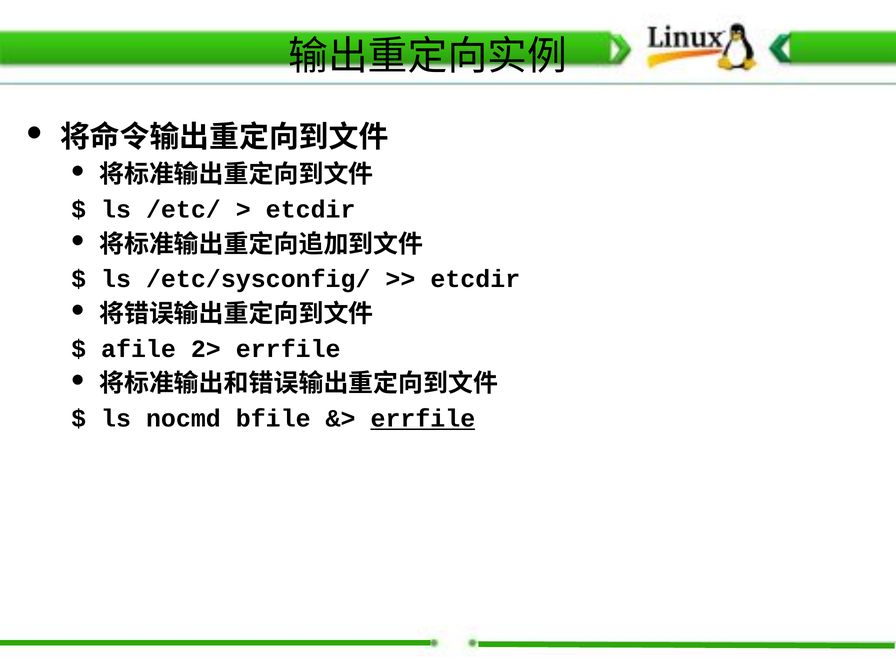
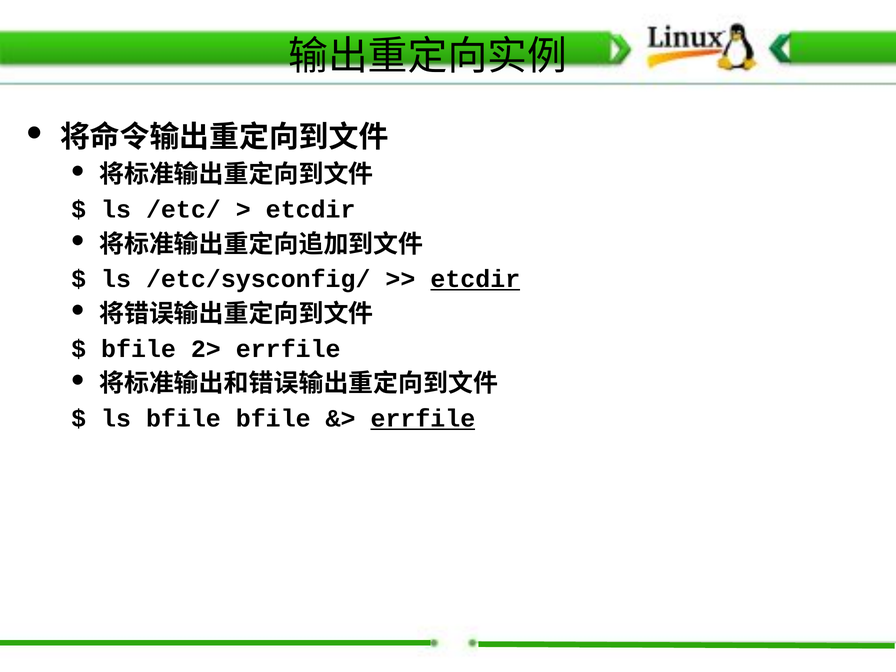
etcdir at (475, 279) underline: none -> present
afile at (138, 349): afile -> bfile
ls nocmd: nocmd -> bfile
